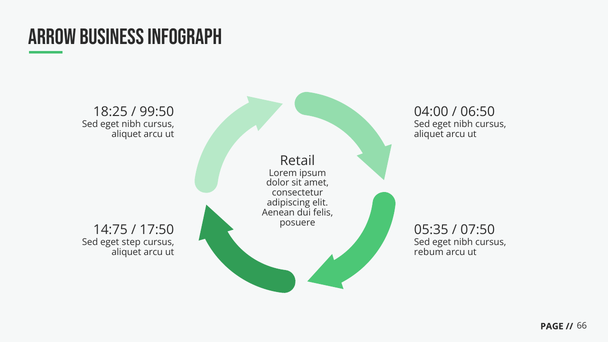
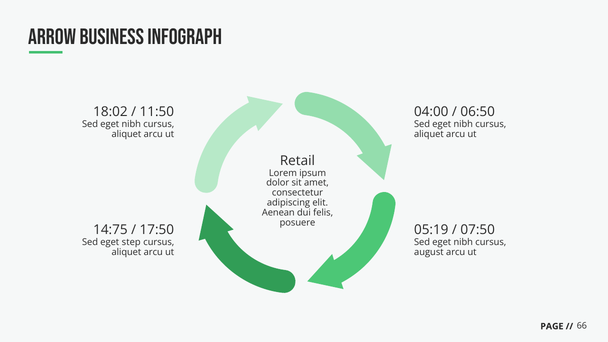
18:25: 18:25 -> 18:02
99:50: 99:50 -> 11:50
05:35: 05:35 -> 05:19
rebum: rebum -> august
